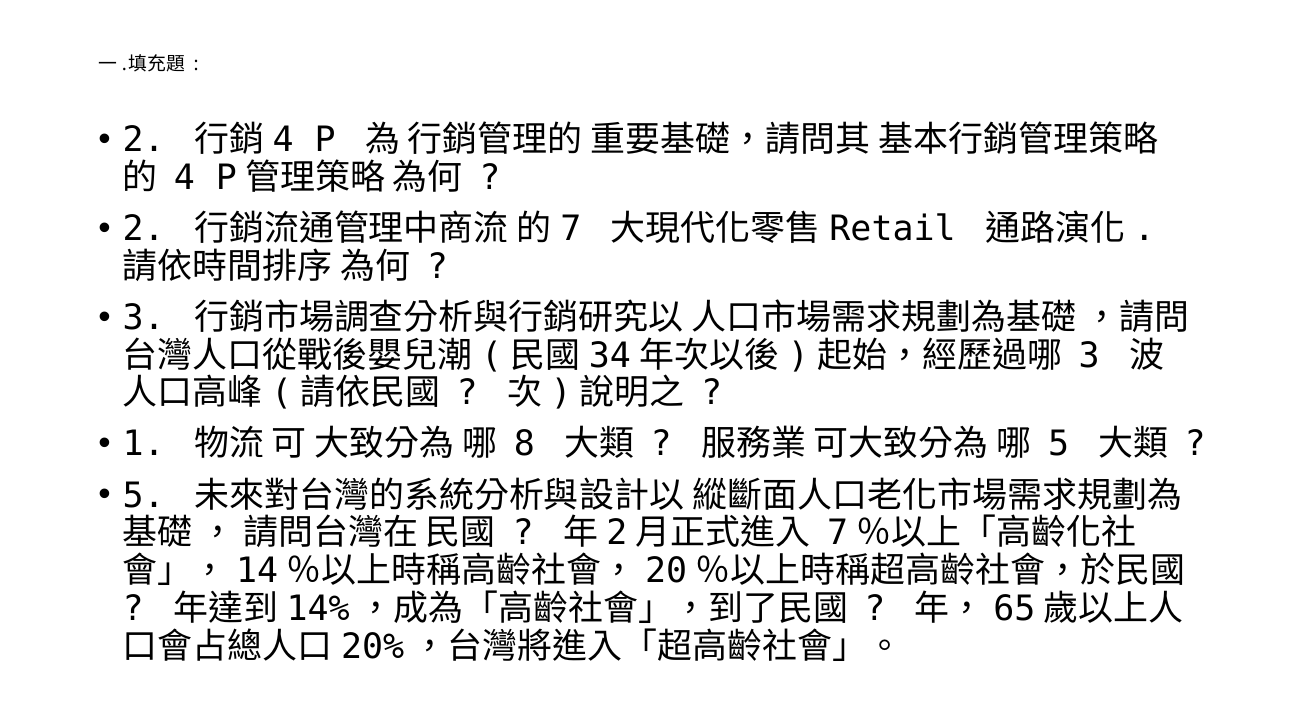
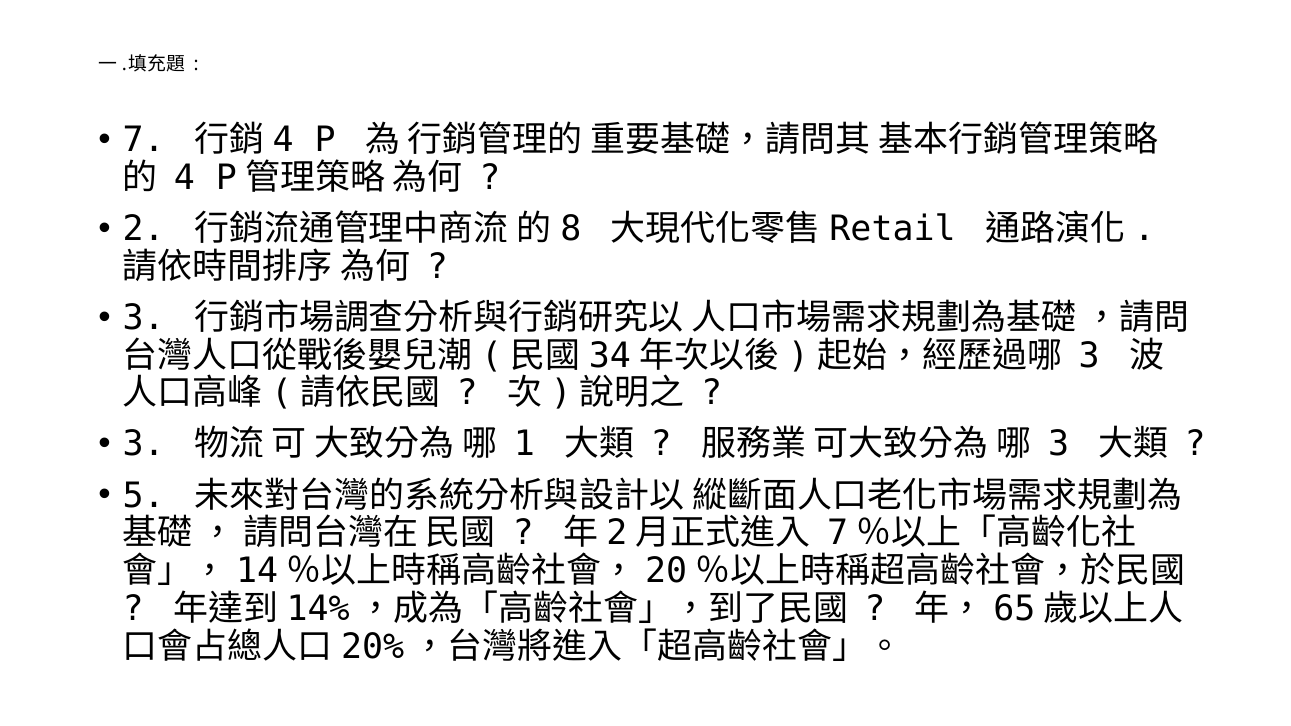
2 at (144, 140): 2 -> 7
7: 7 -> 8
1 at (144, 445): 1 -> 3
8: 8 -> 1
5 at (1059, 445): 5 -> 3
